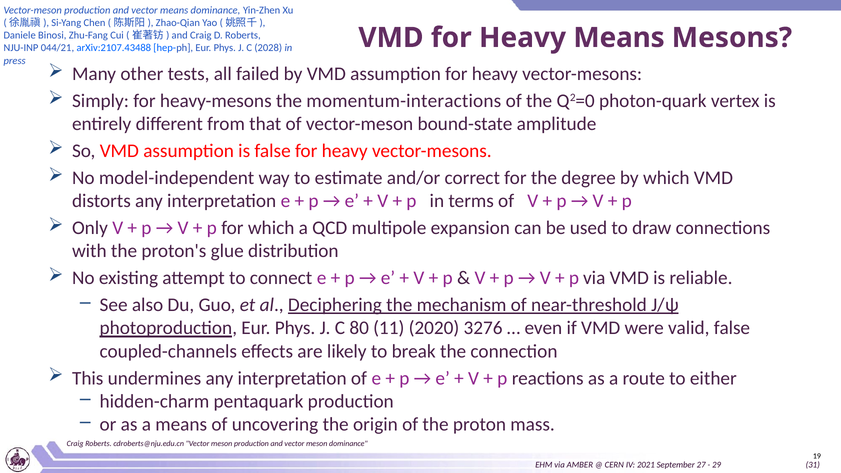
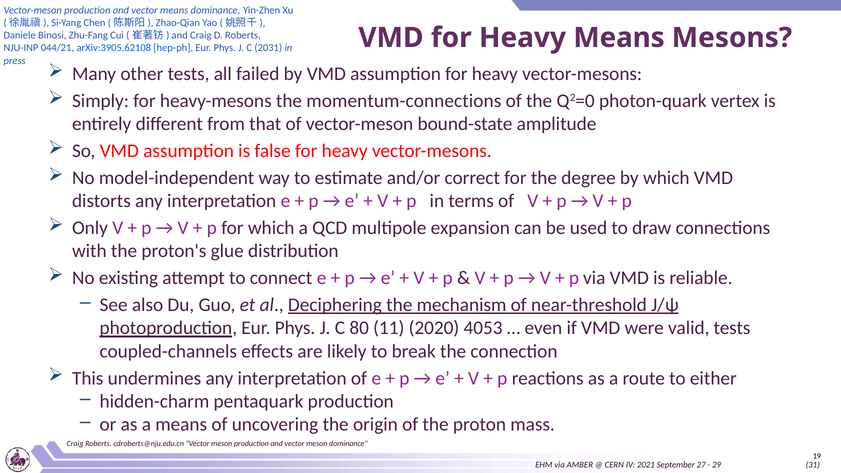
arXiv:2107.43488: arXiv:2107.43488 -> arXiv:3905.62108
2028: 2028 -> 2031
momentum-interactions: momentum-interactions -> momentum-connections
3276: 3276 -> 4053
valid false: false -> tests
